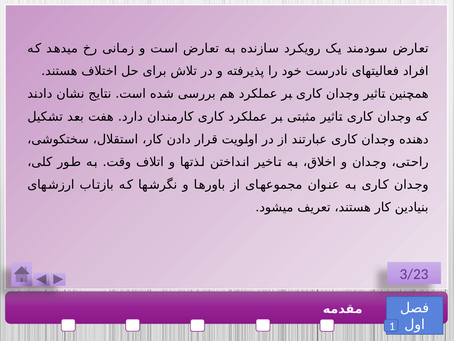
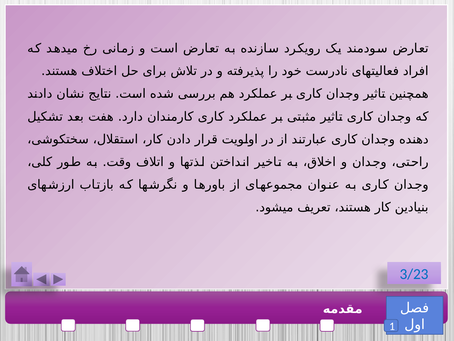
3/23 colour: purple -> blue
